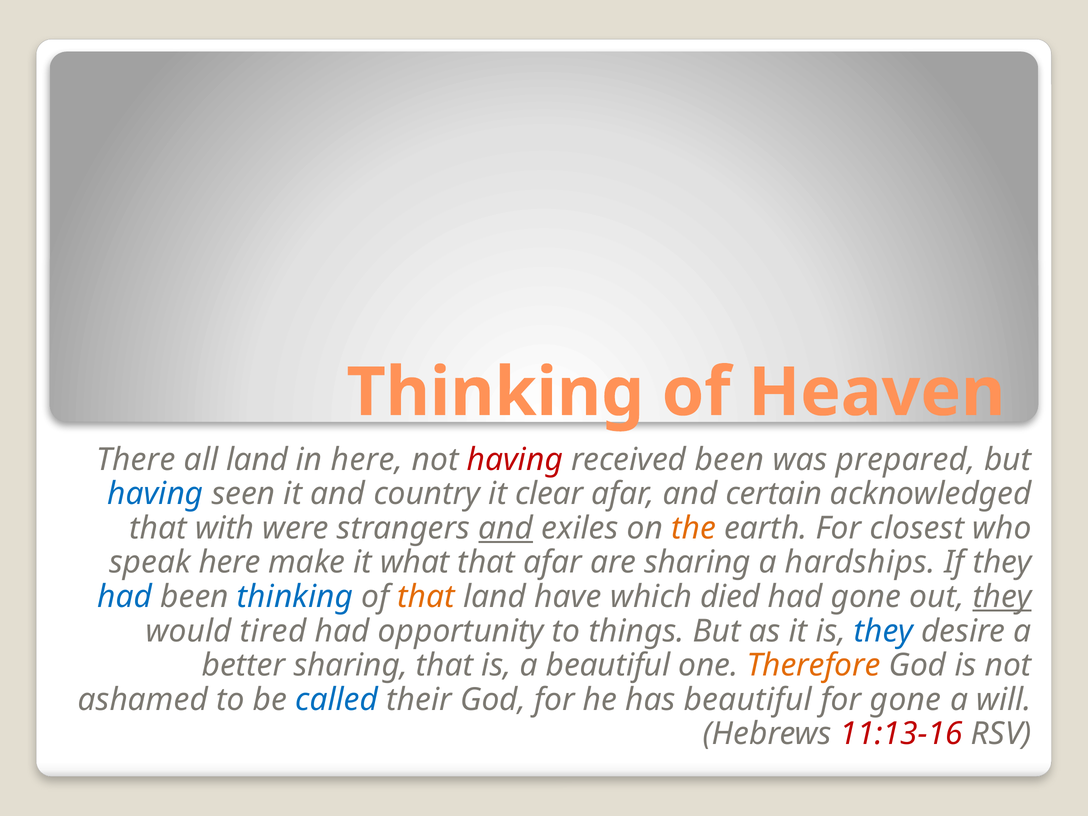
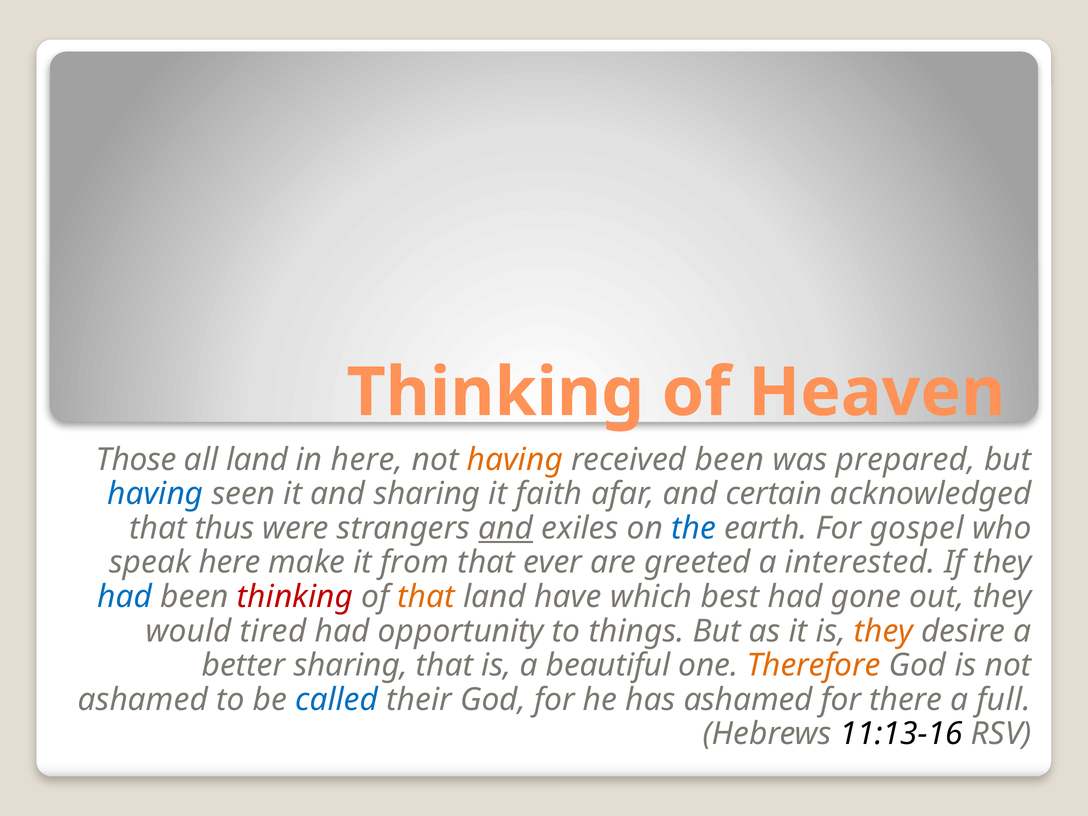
There: There -> Those
having at (515, 460) colour: red -> orange
and country: country -> sharing
clear: clear -> faith
with: with -> thus
the colour: orange -> blue
closest: closest -> gospel
what: what -> from
that afar: afar -> ever
are sharing: sharing -> greeted
hardships: hardships -> interested
thinking at (295, 597) colour: blue -> red
died: died -> best
they at (1002, 597) underline: present -> none
they at (884, 631) colour: blue -> orange
has beautiful: beautiful -> ashamed
for gone: gone -> there
will: will -> full
11:13-16 colour: red -> black
